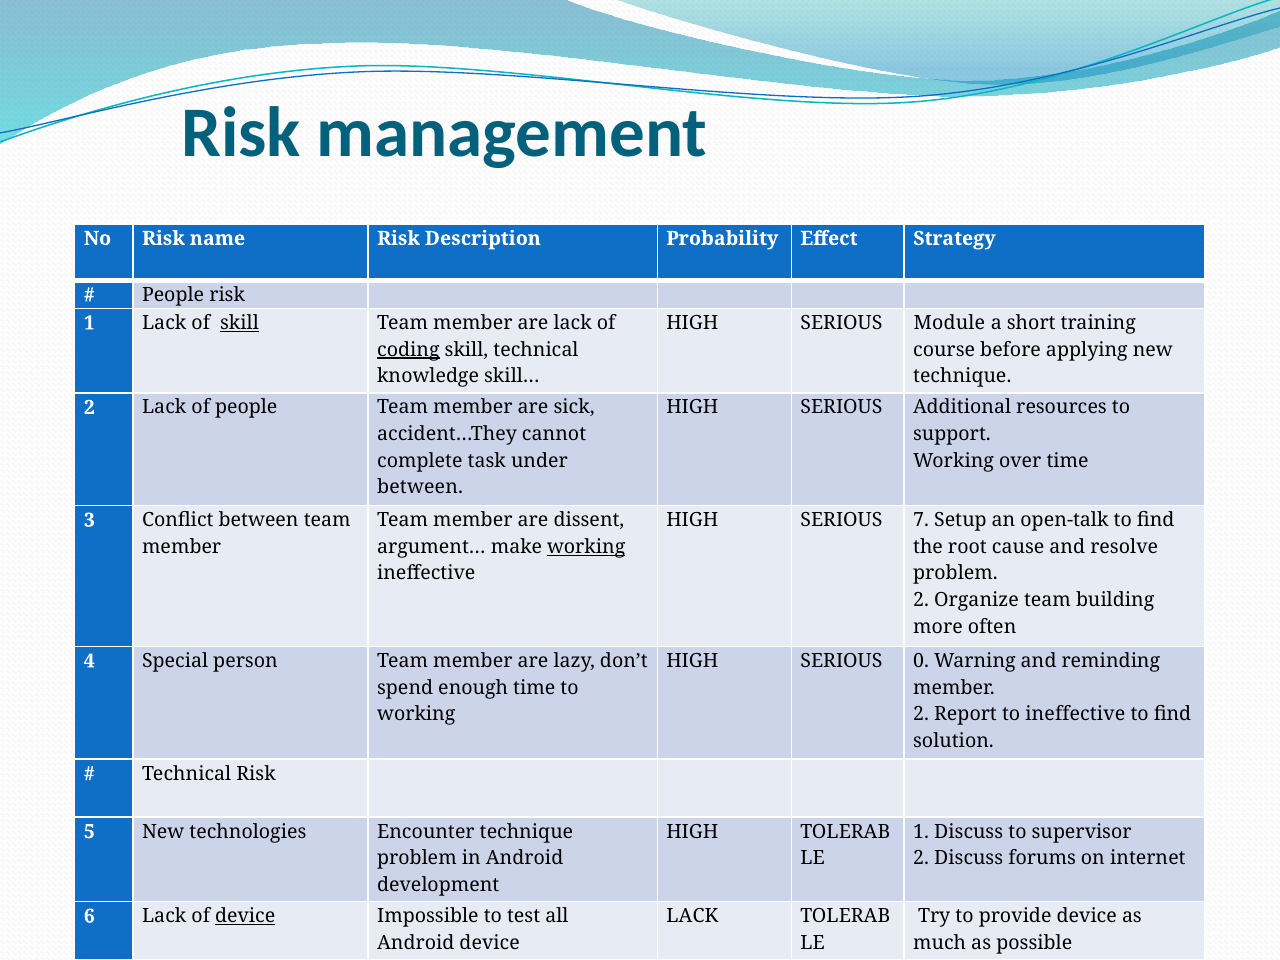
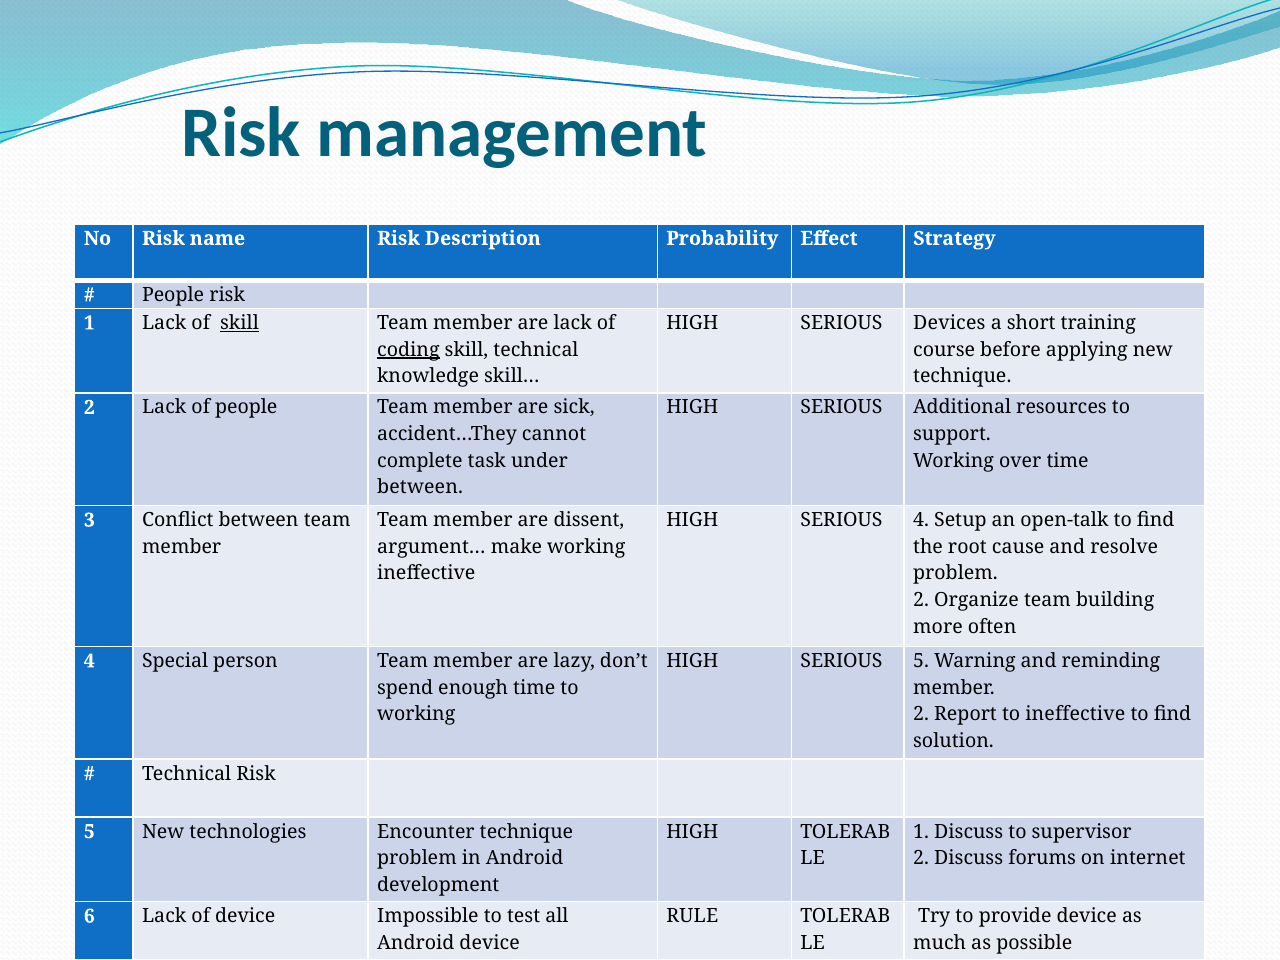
Module: Module -> Devices
SERIOUS 7: 7 -> 4
working at (586, 547) underline: present -> none
SERIOUS 0: 0 -> 5
device at (245, 916) underline: present -> none
LACK at (692, 916): LACK -> RULE
